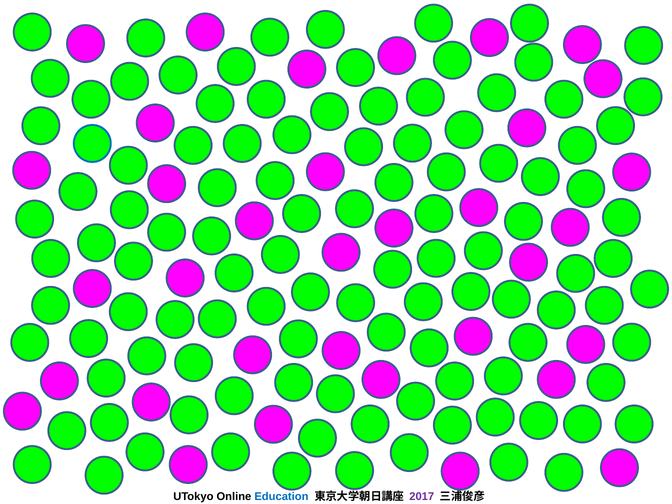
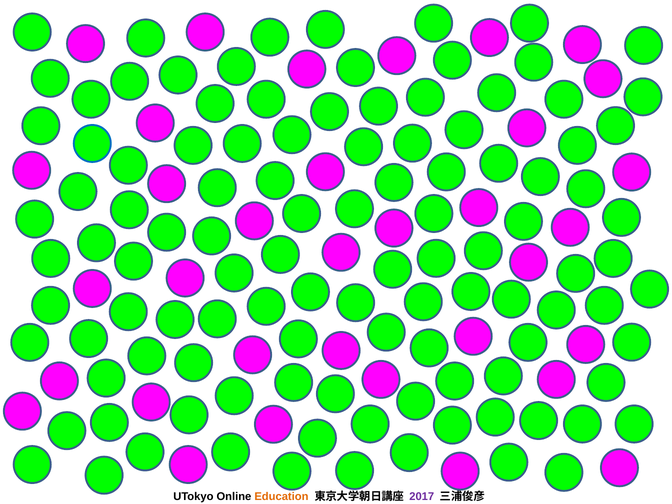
Education colour: blue -> orange
